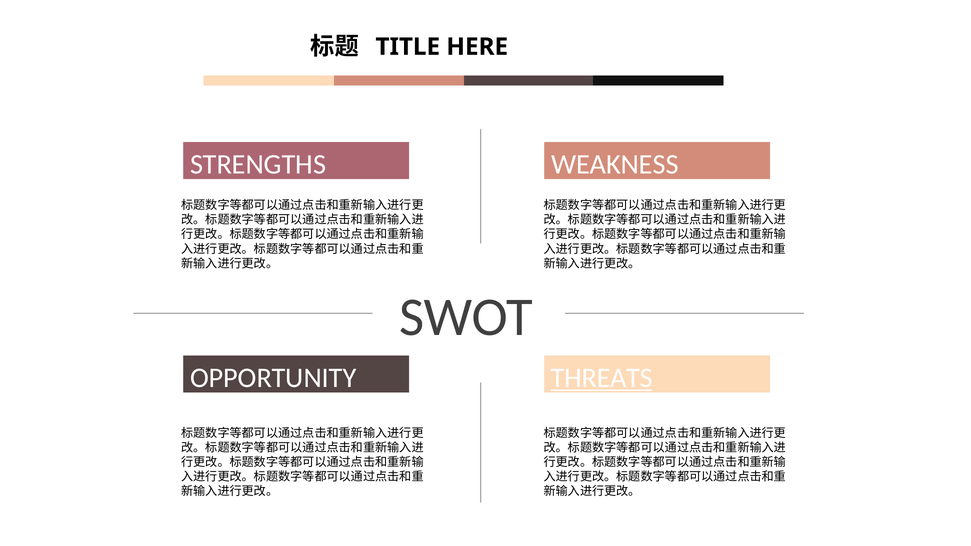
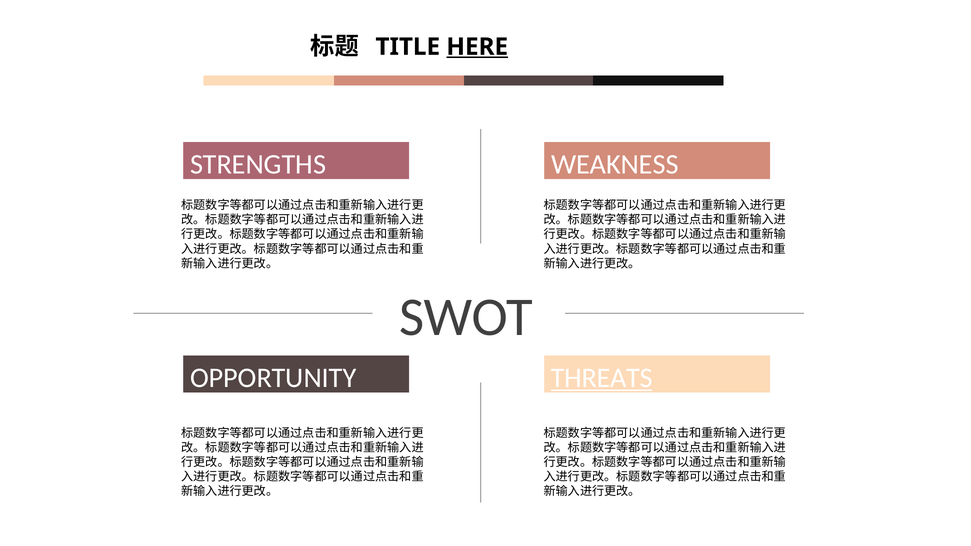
HERE underline: none -> present
